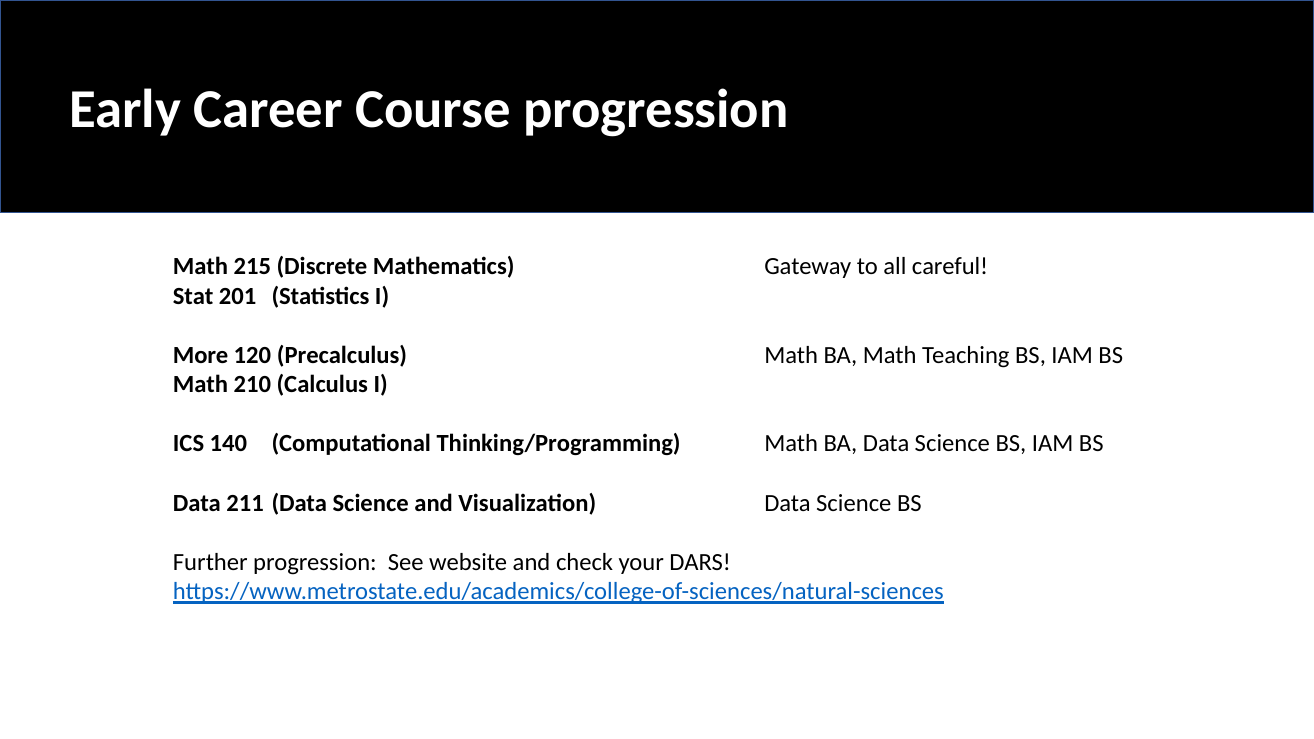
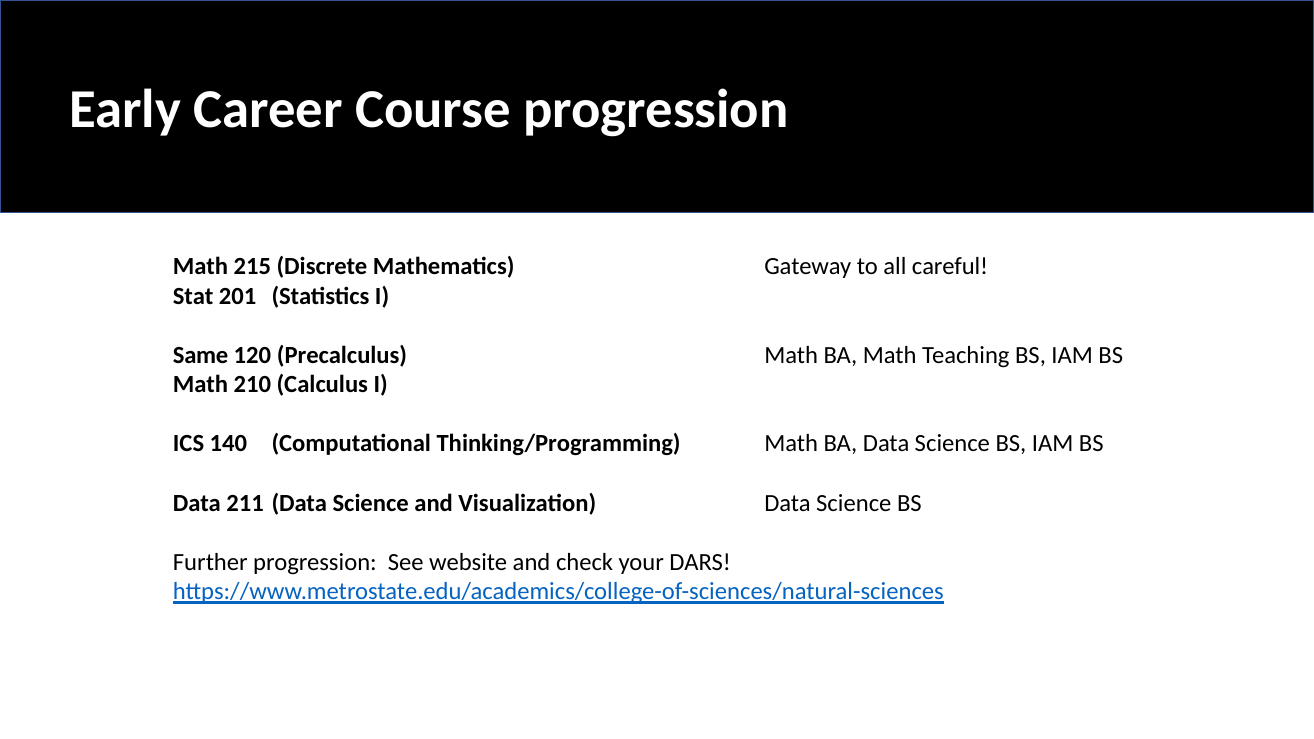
More: More -> Same
